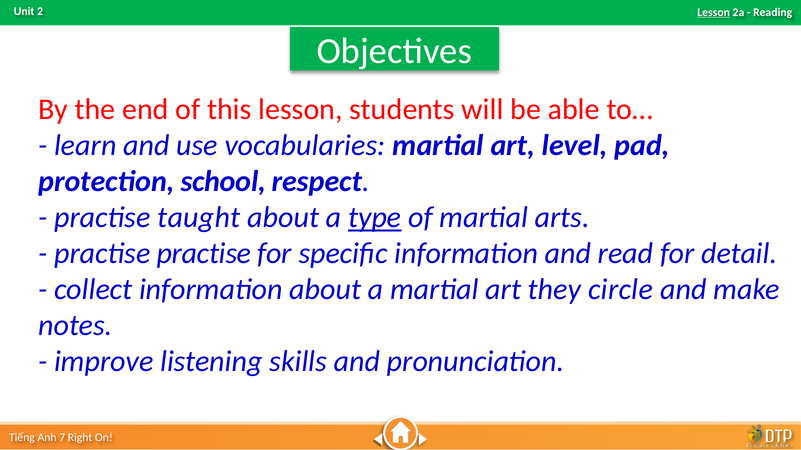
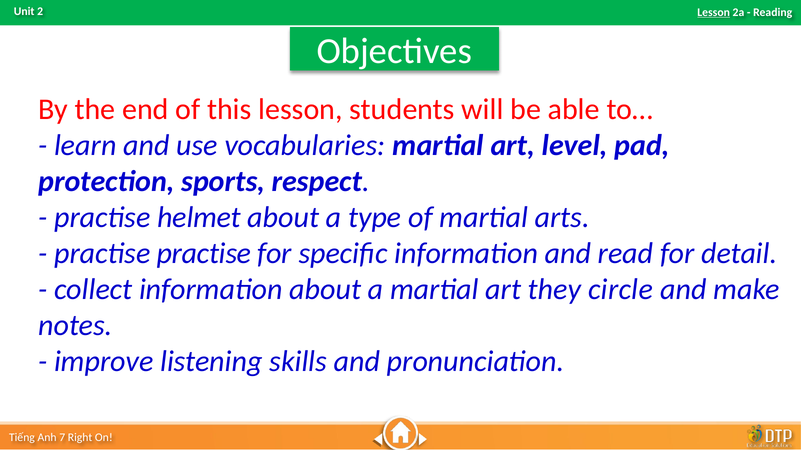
school: school -> sports
taught: taught -> helmet
type underline: present -> none
